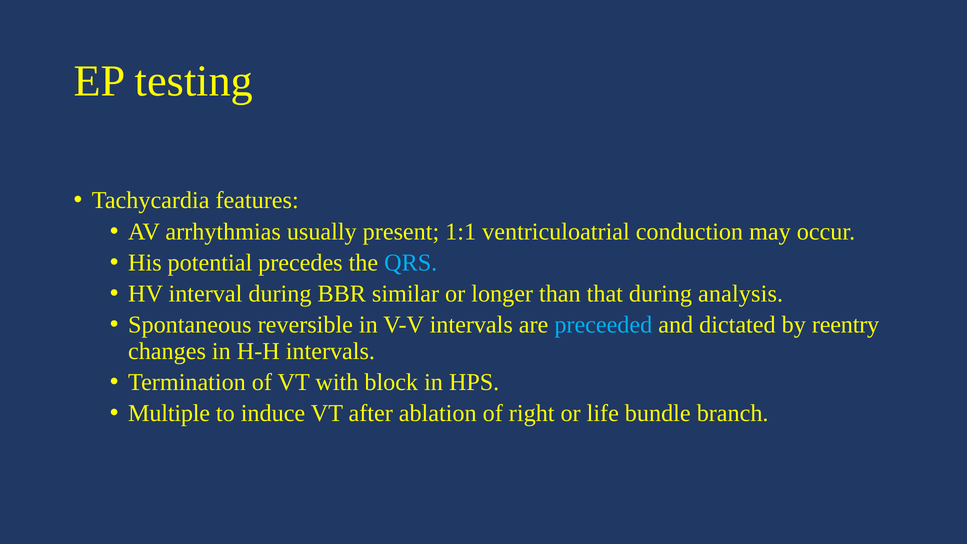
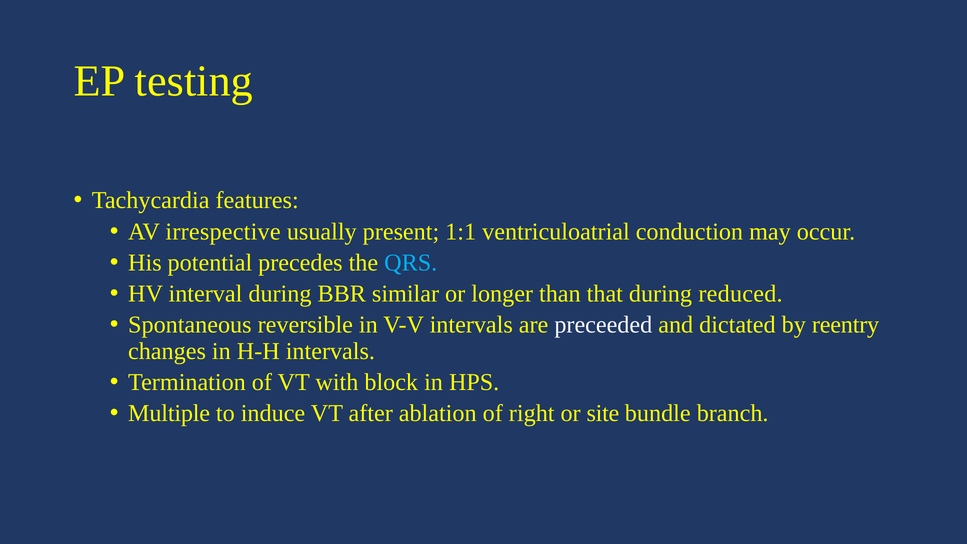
arrhythmias: arrhythmias -> irrespective
analysis: analysis -> reduced
preceeded colour: light blue -> white
life: life -> site
